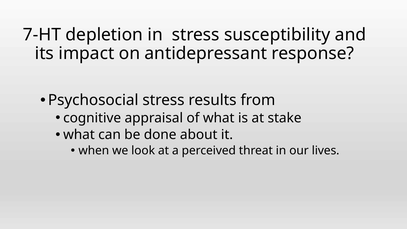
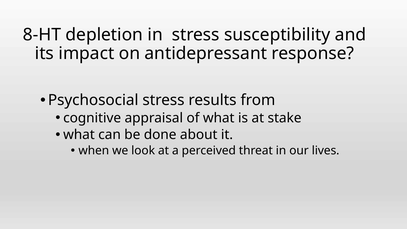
7-HT: 7-HT -> 8-HT
